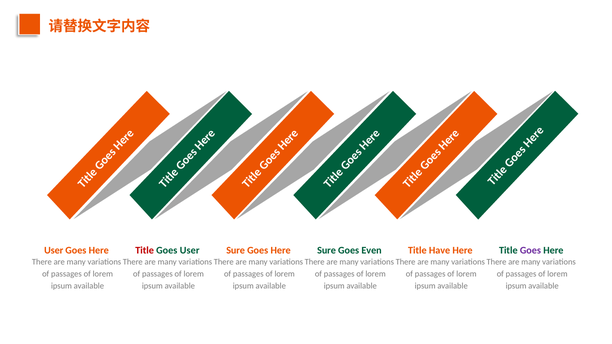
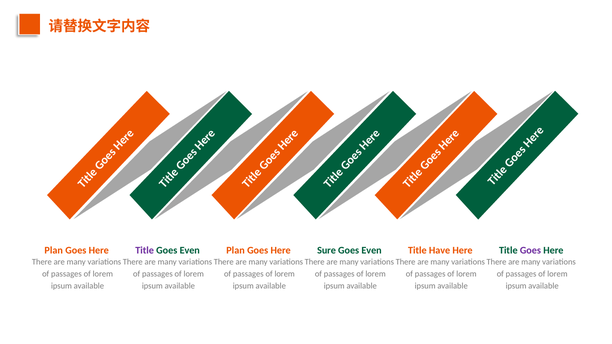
User at (54, 251): User -> Plan
Title at (145, 251) colour: red -> purple
User at (190, 251): User -> Even
Sure at (236, 251): Sure -> Plan
